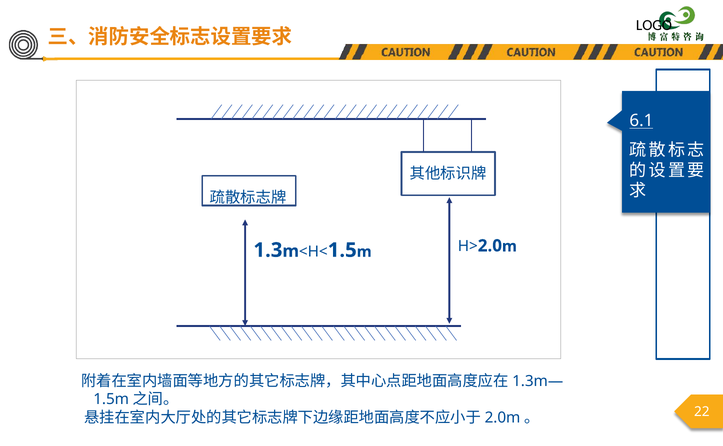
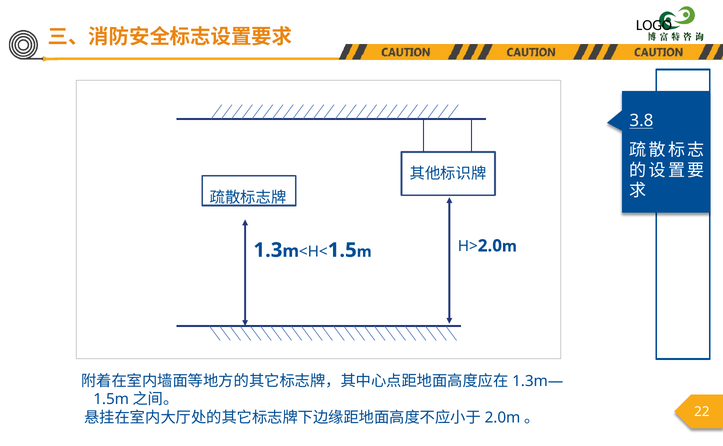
6.1: 6.1 -> 3.8
